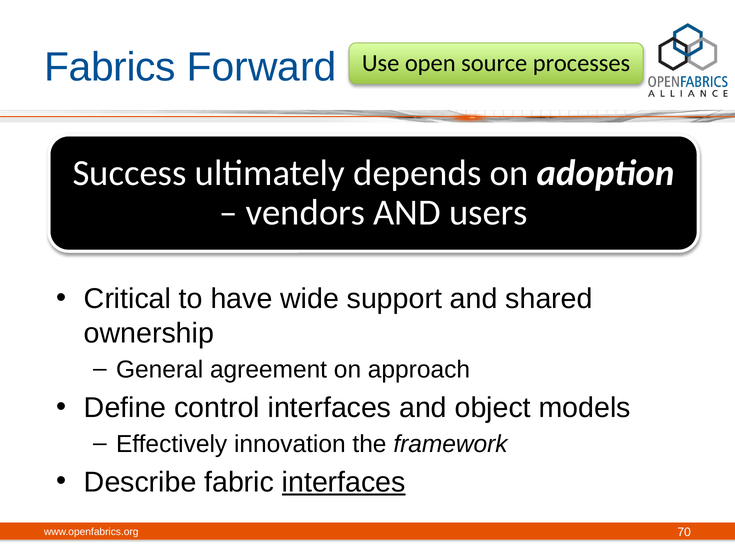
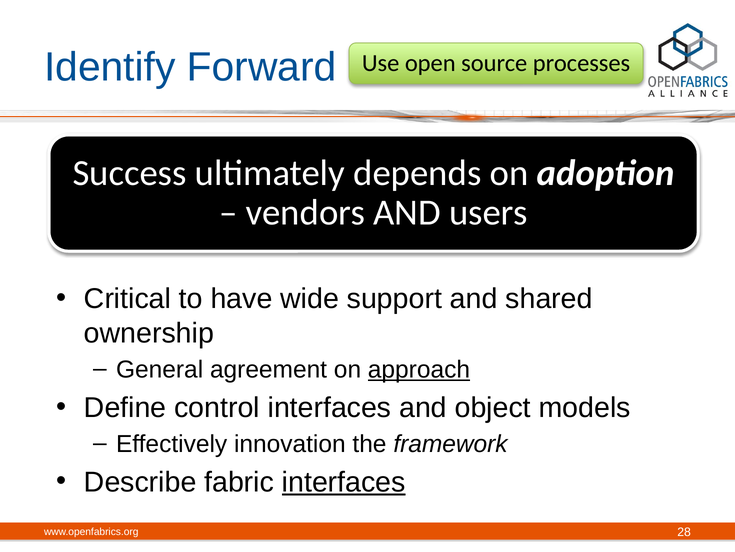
Fabrics: Fabrics -> Identify
approach underline: none -> present
70: 70 -> 28
